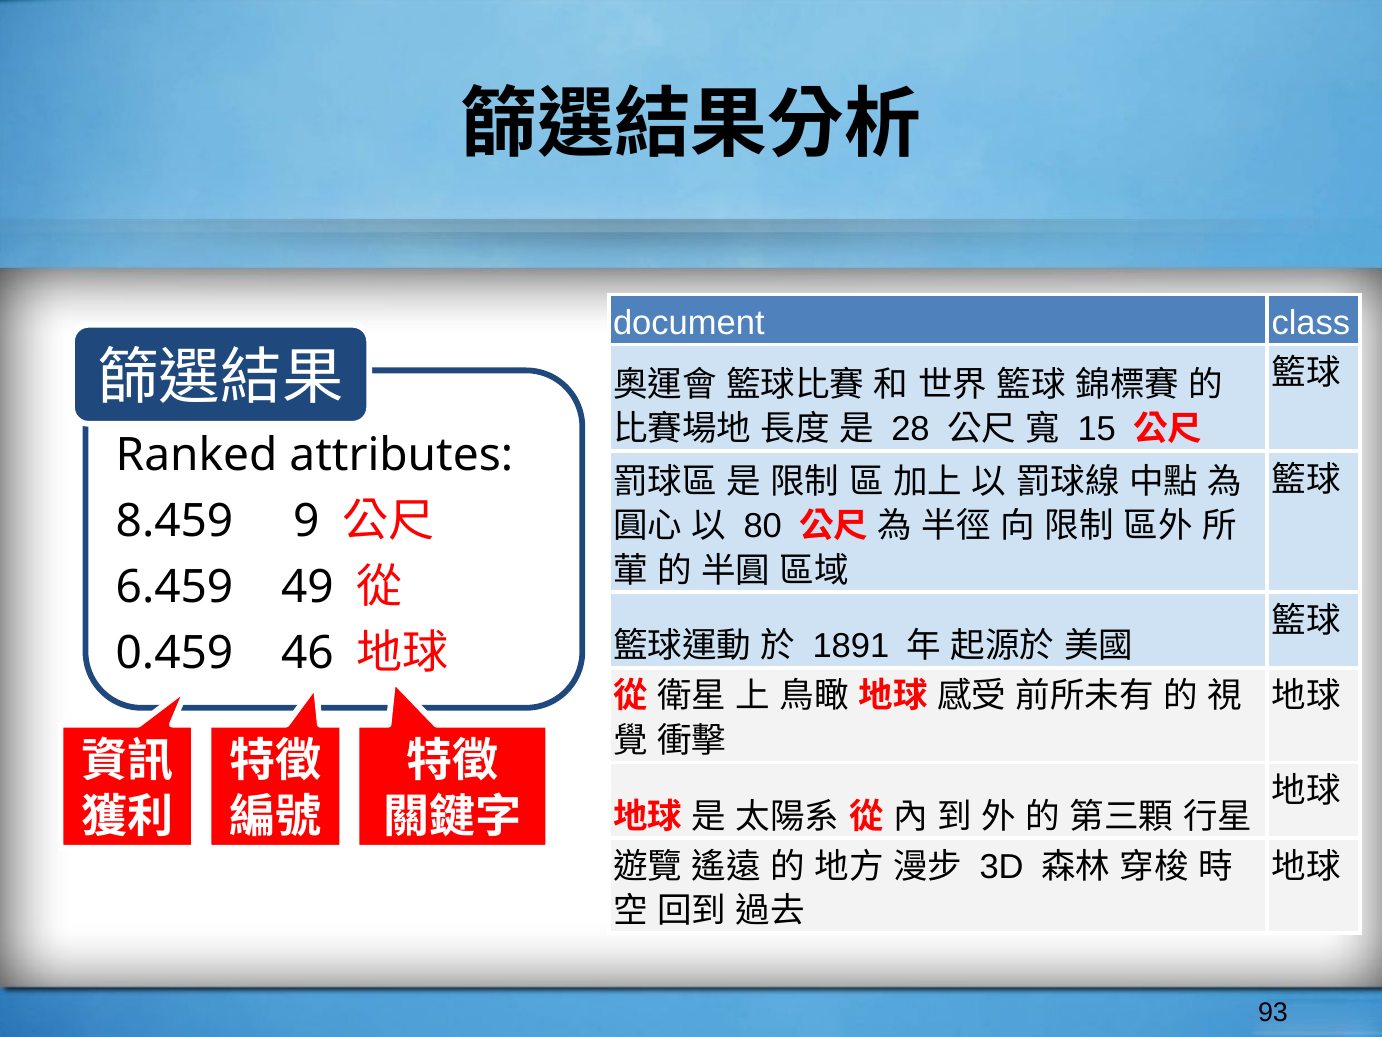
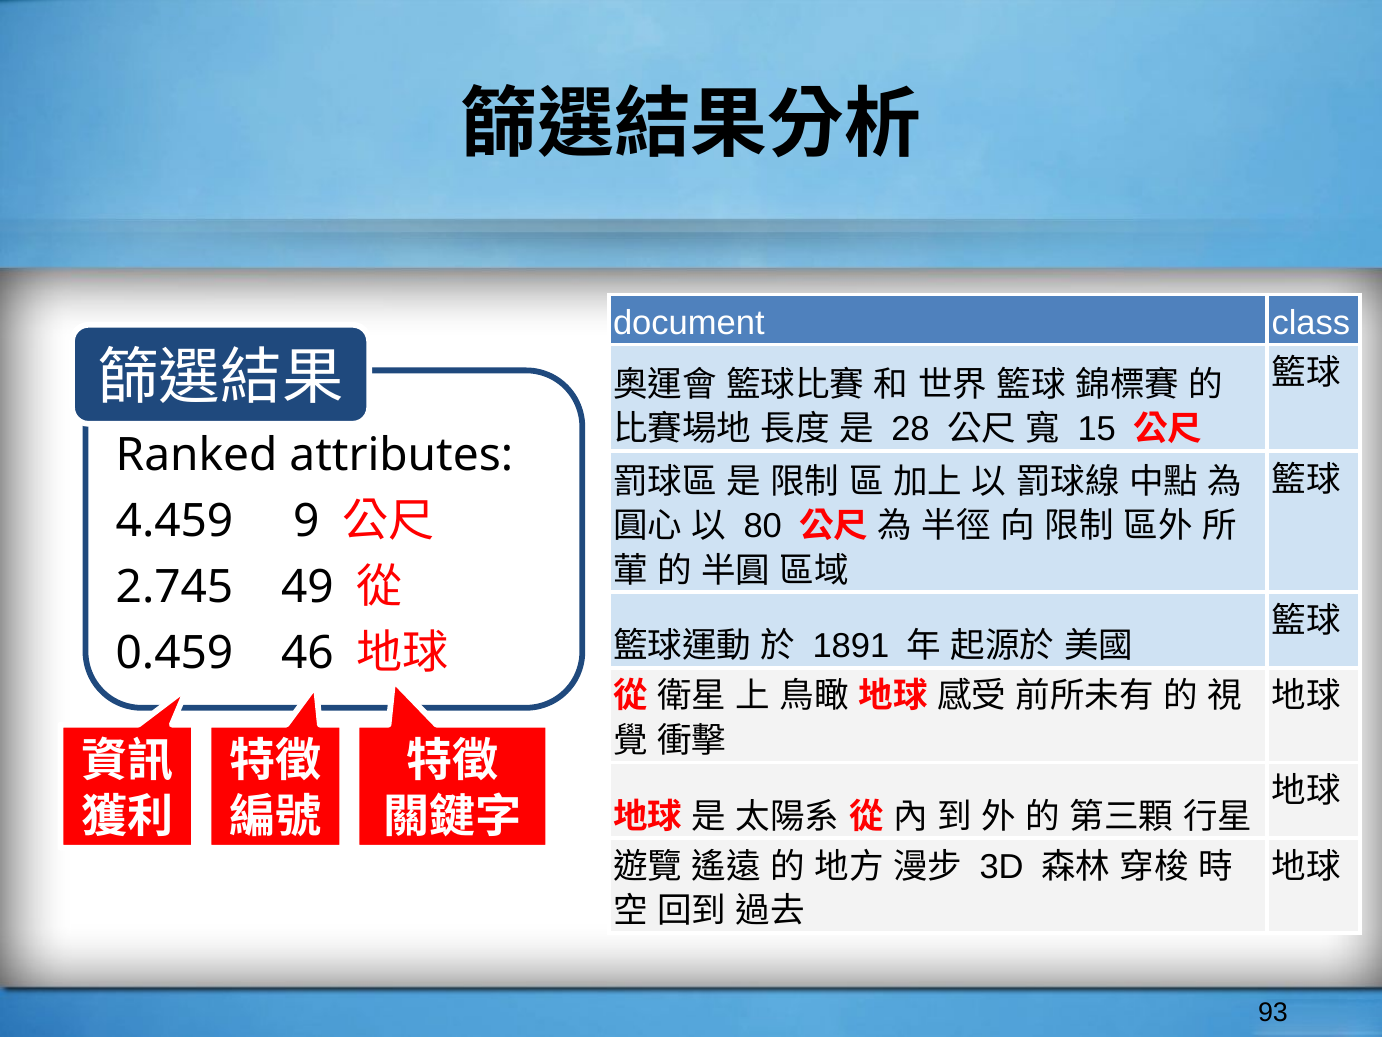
8.459: 8.459 -> 4.459
6.459: 6.459 -> 2.745
